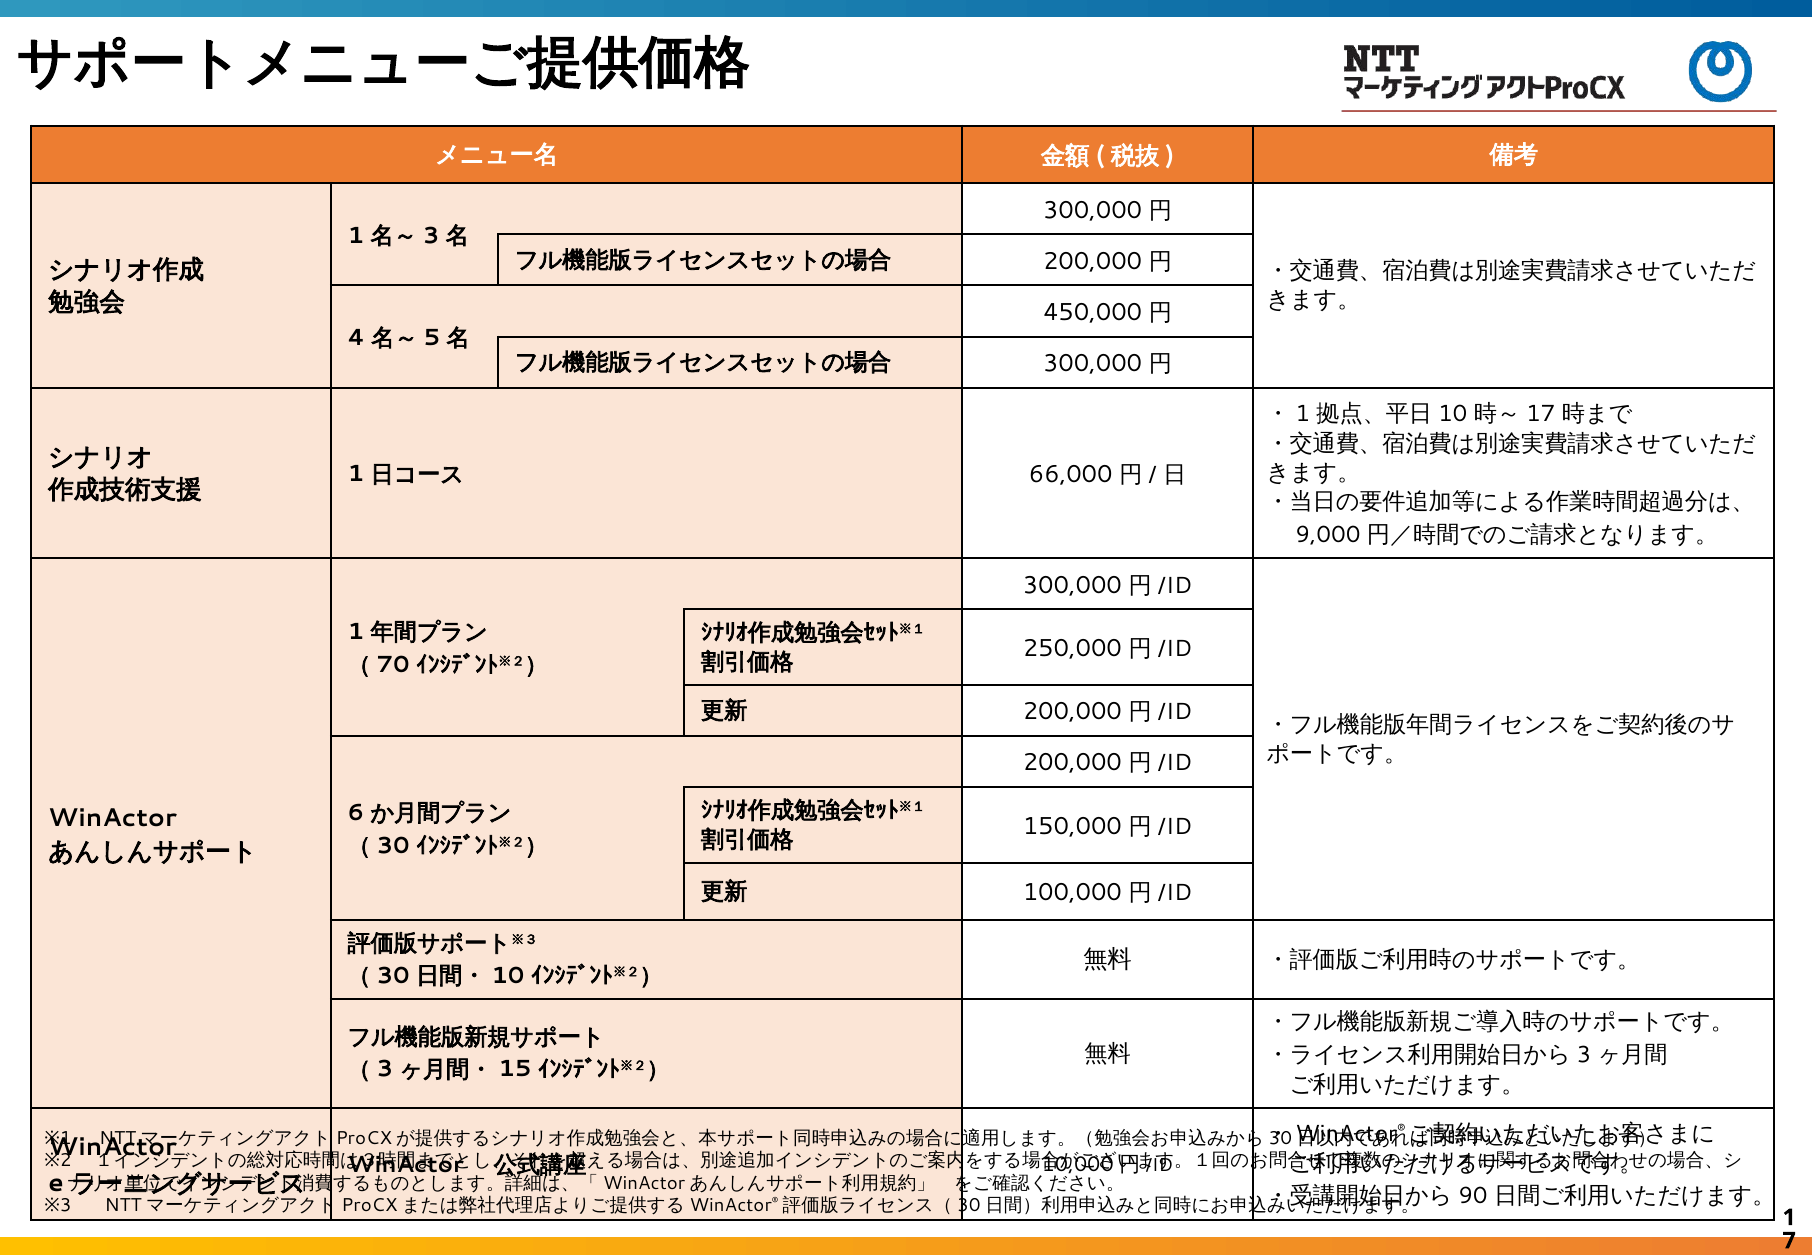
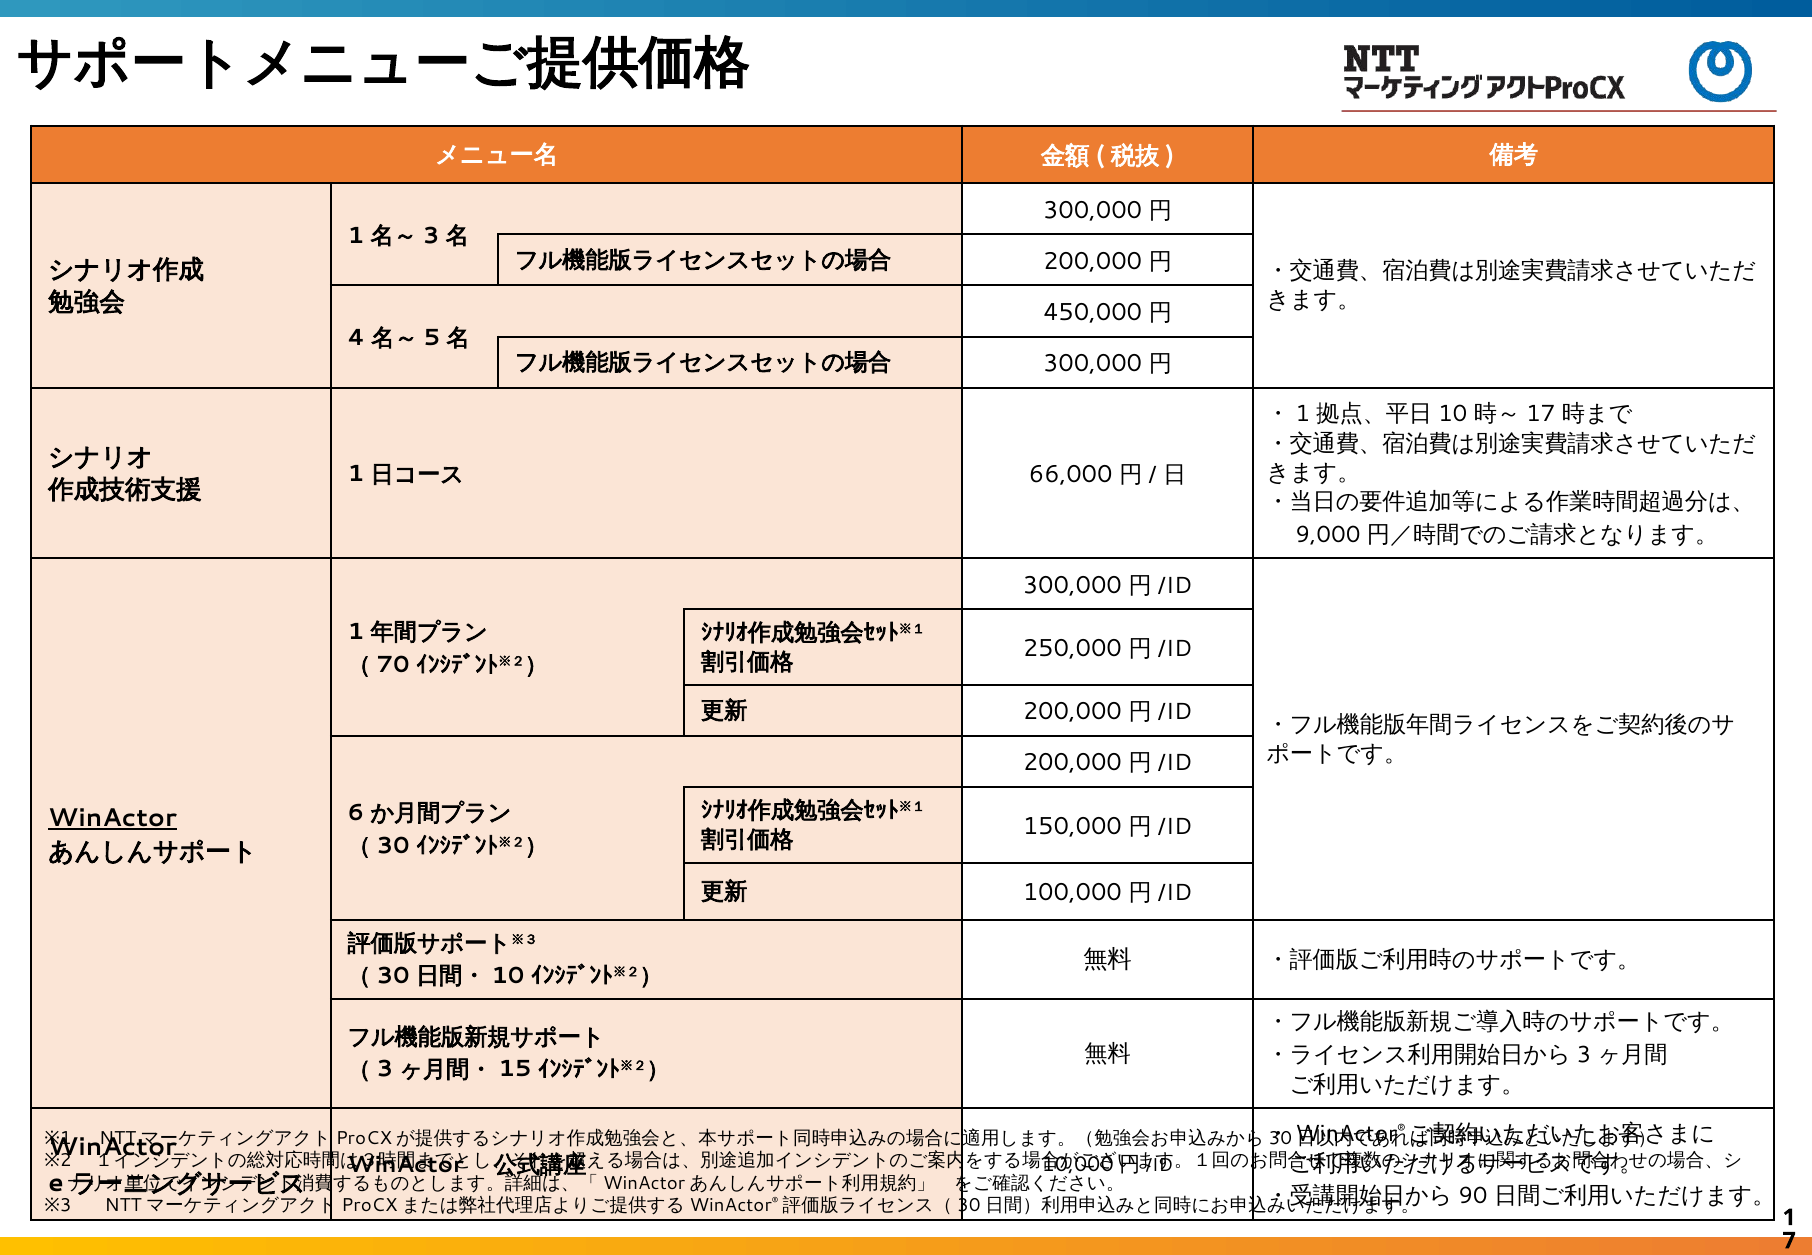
WinActor at (113, 818) underline: none -> present
